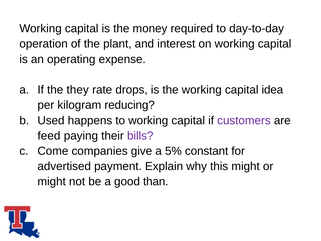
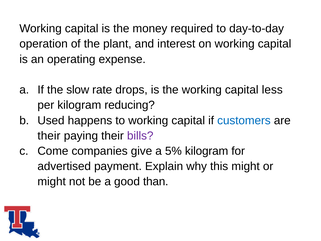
they: they -> slow
idea: idea -> less
customers colour: purple -> blue
feed at (49, 136): feed -> their
5% constant: constant -> kilogram
